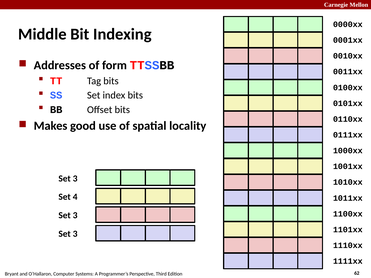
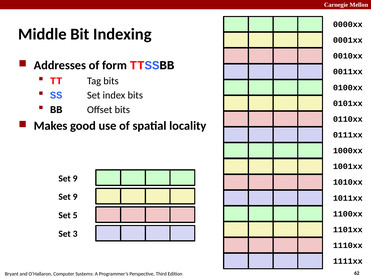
3 at (75, 179): 3 -> 9
4 at (75, 197): 4 -> 9
3 at (75, 216): 3 -> 5
